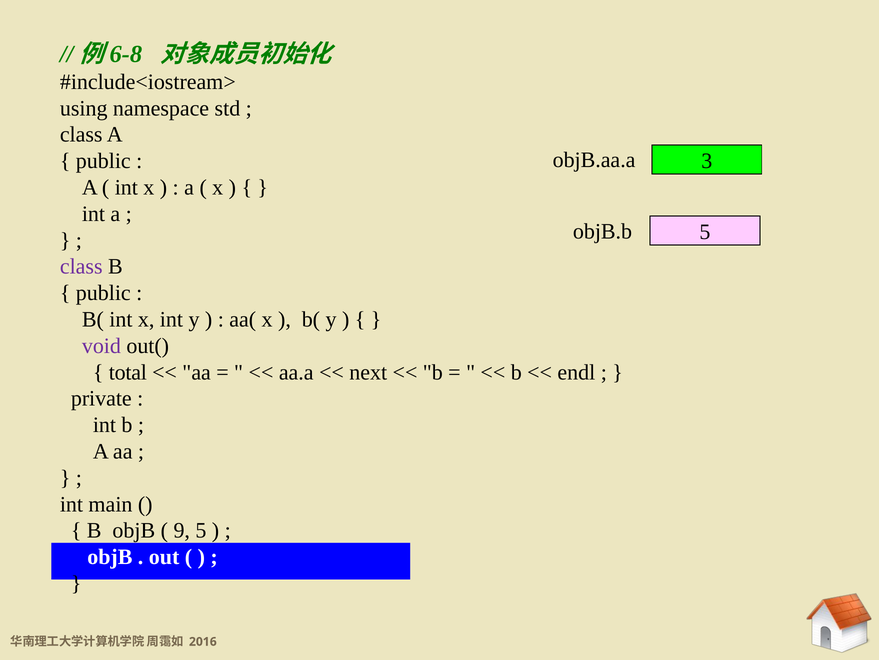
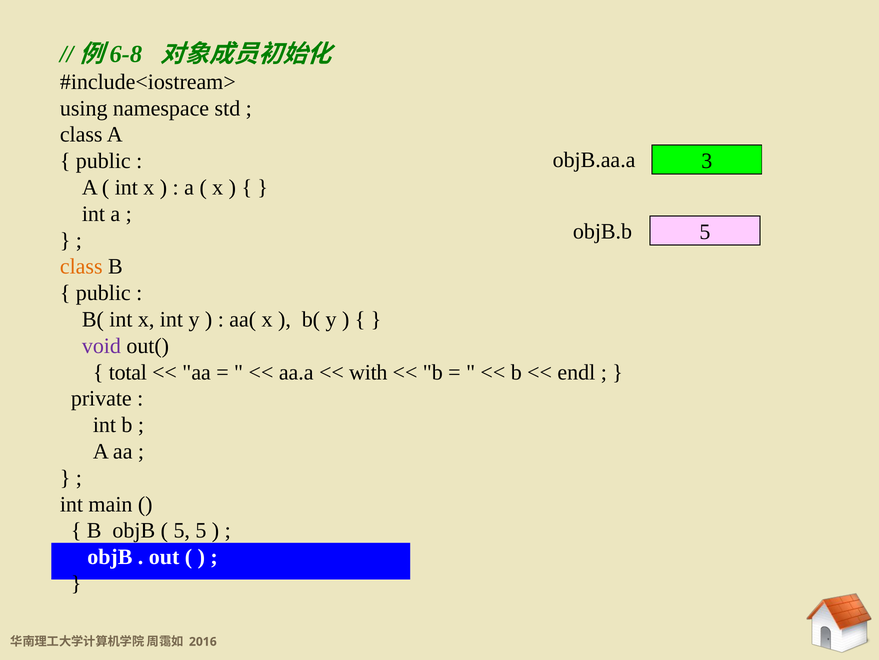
class at (81, 266) colour: purple -> orange
next: next -> with
9 at (182, 530): 9 -> 5
